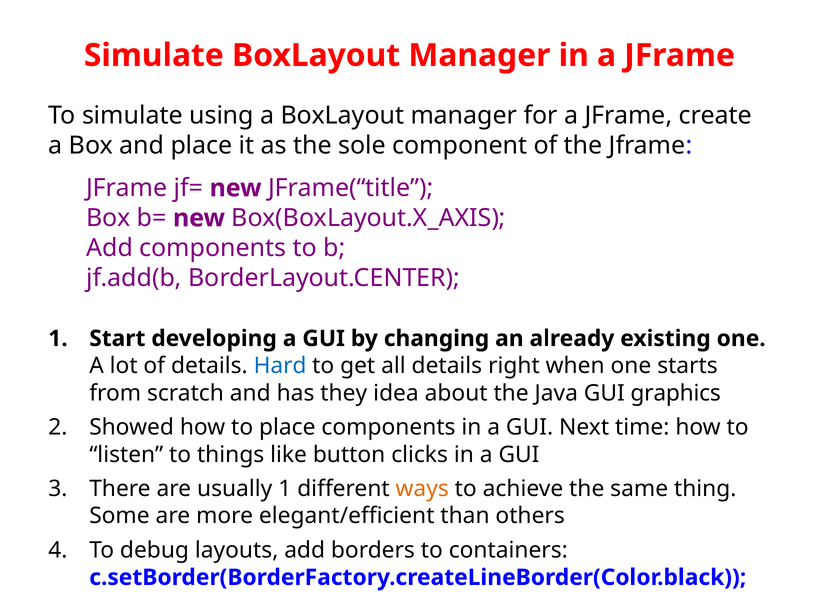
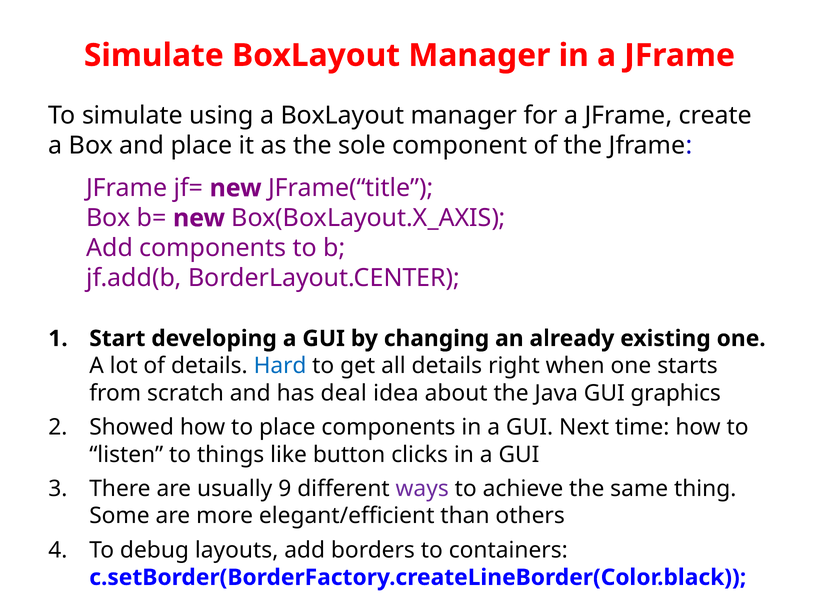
they: they -> deal
usually 1: 1 -> 9
ways colour: orange -> purple
